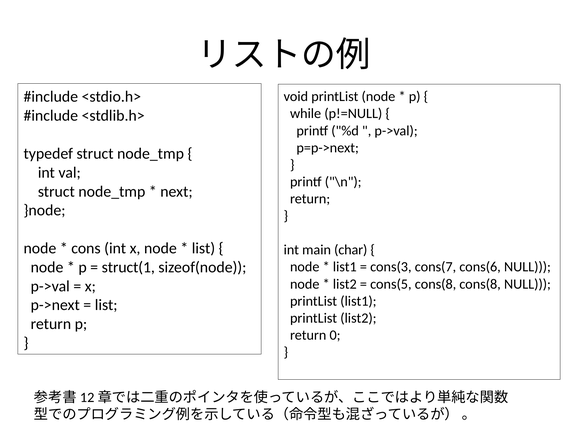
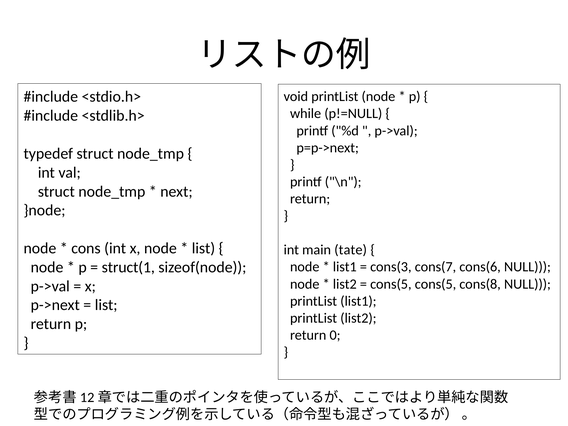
char: char -> tate
cons(5 cons(8: cons(8 -> cons(5
